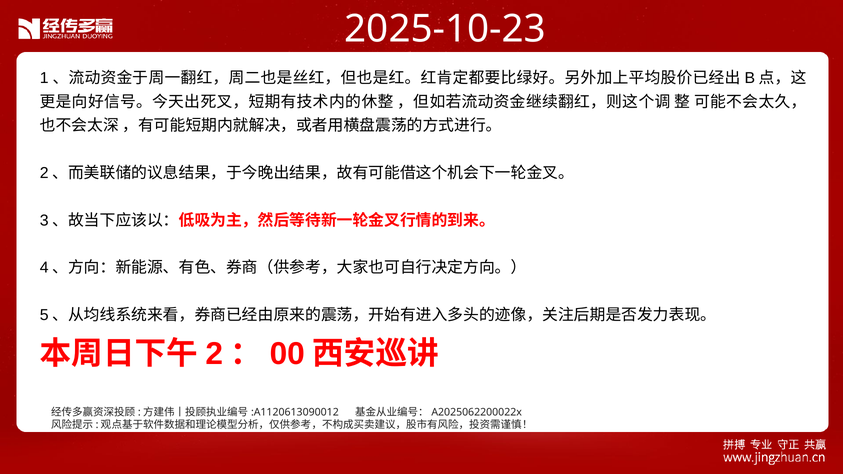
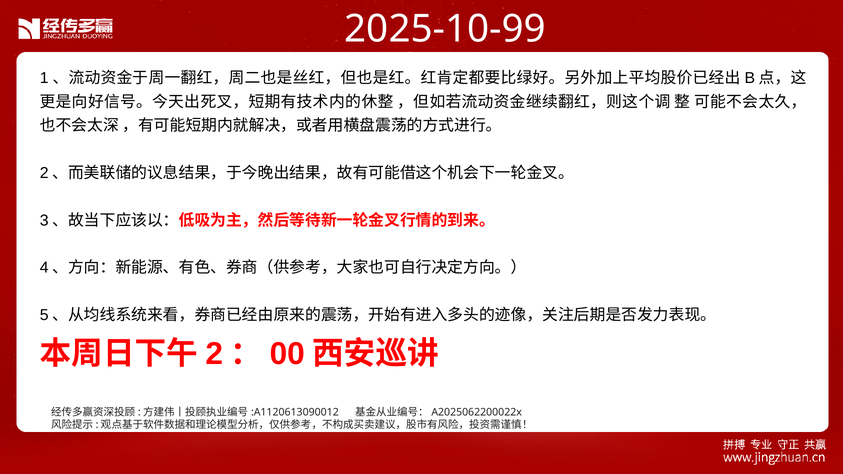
2025-10-23: 2025-10-23 -> 2025-10-99
